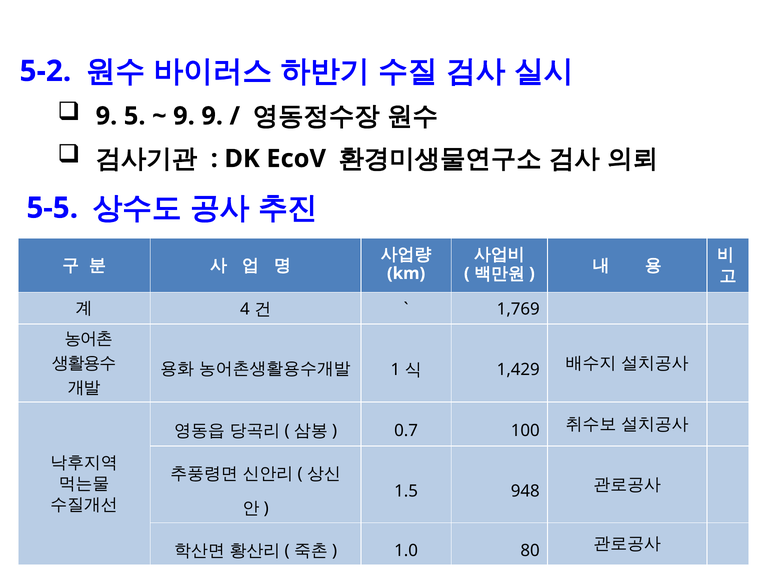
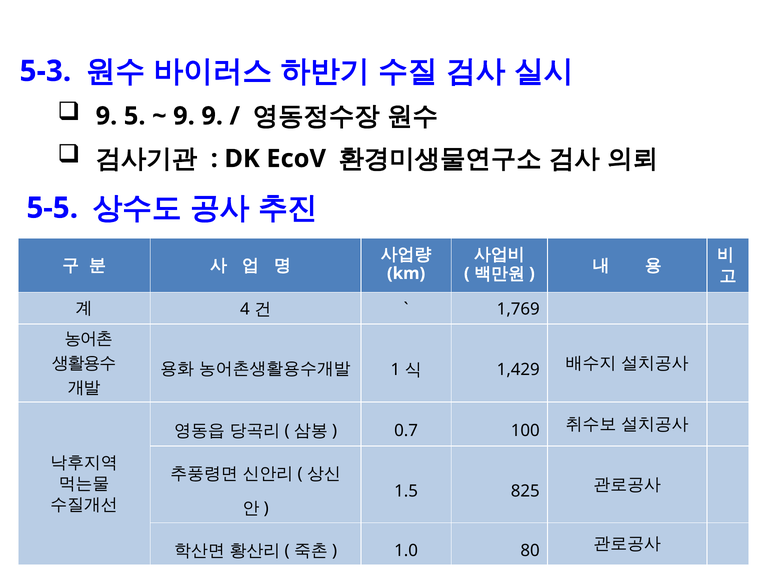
5-2: 5-2 -> 5-3
948: 948 -> 825
